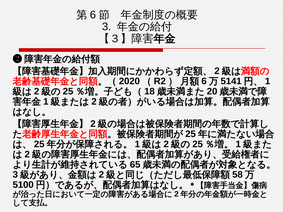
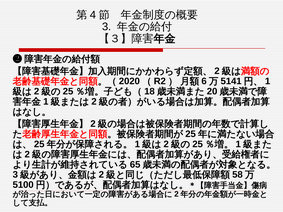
6 at (93, 15): 6 -> 4
